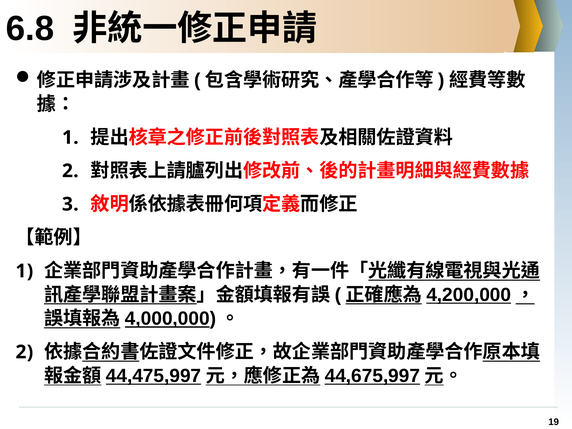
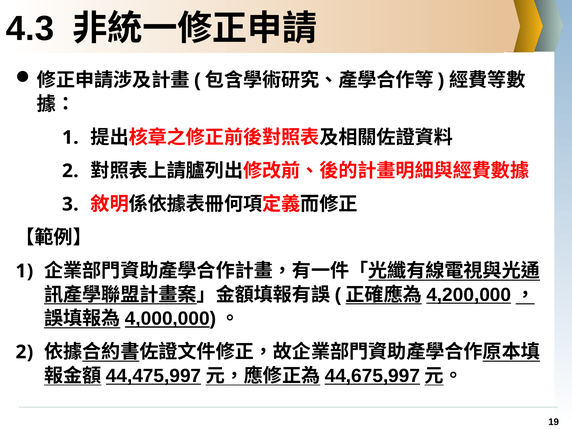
6.8: 6.8 -> 4.3
